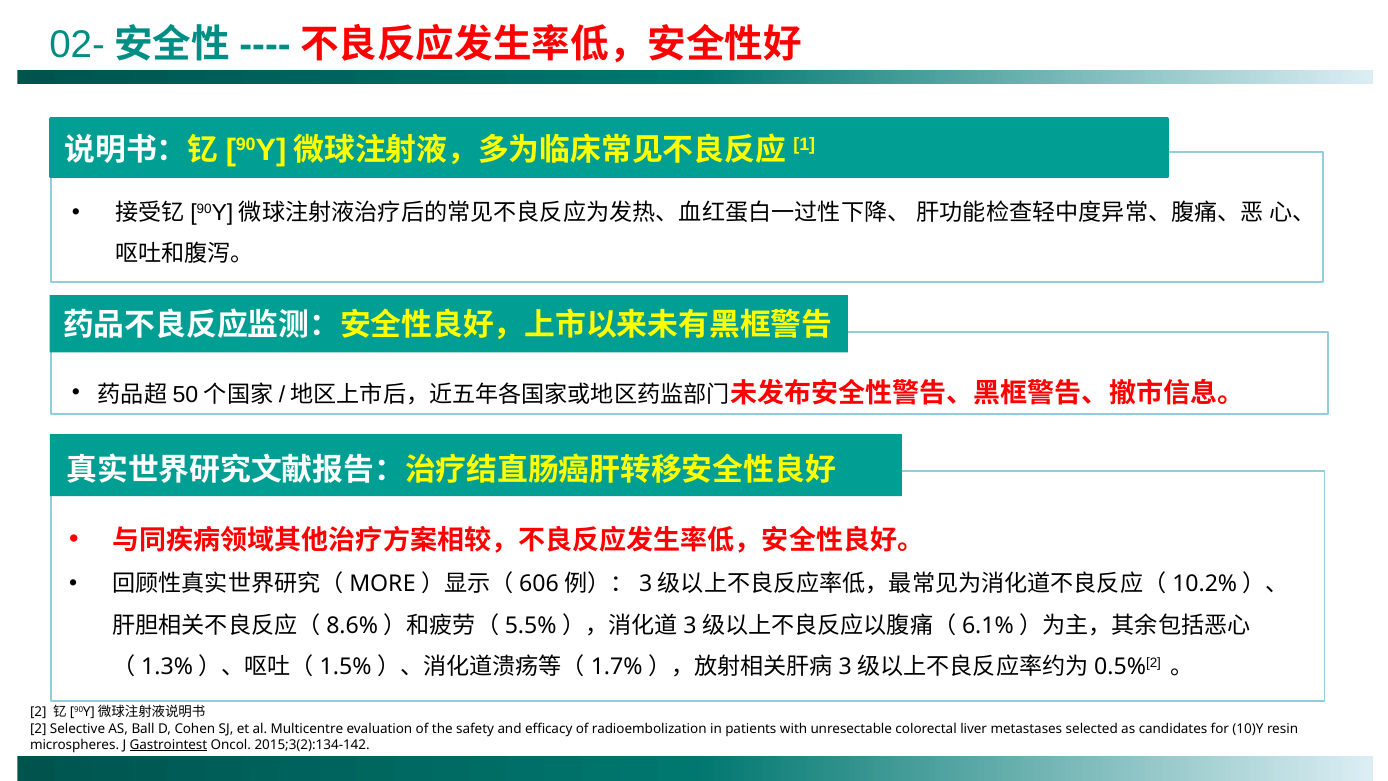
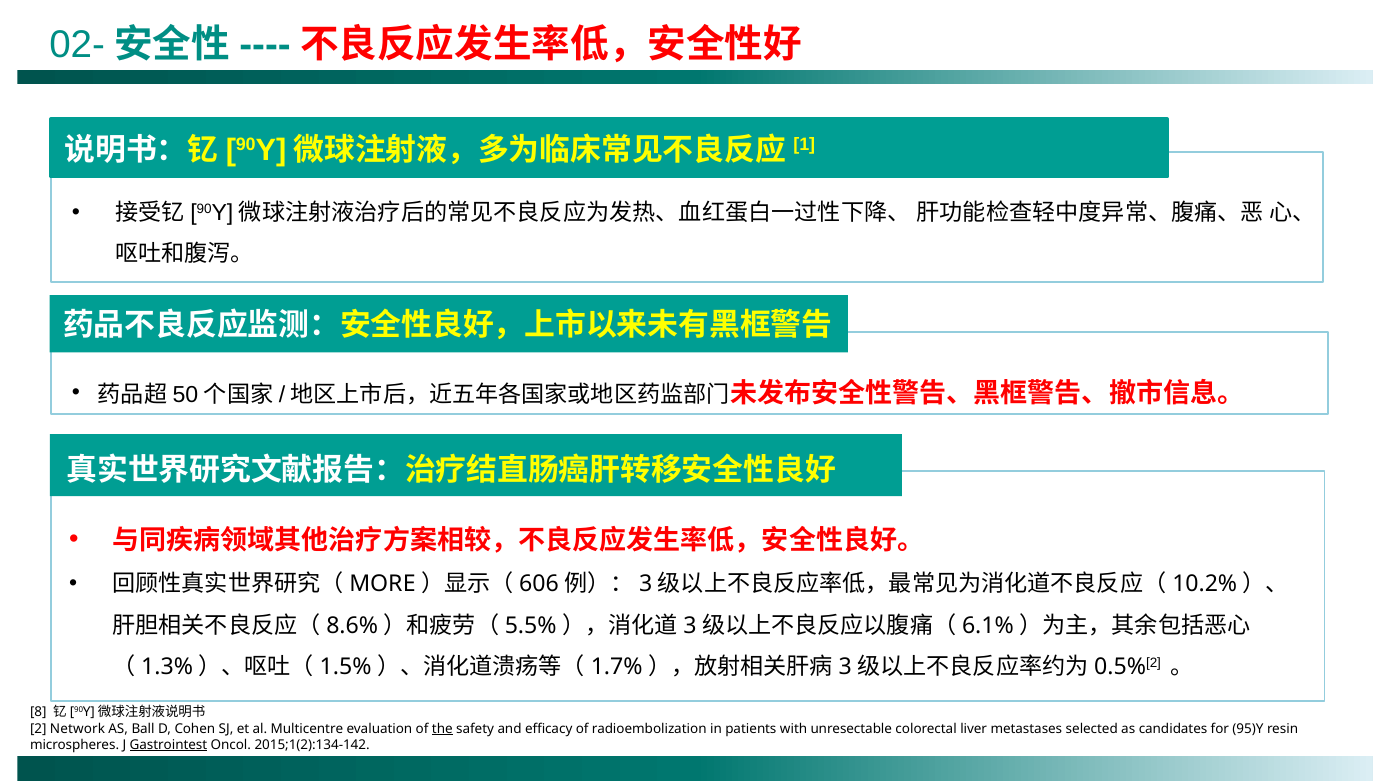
2 at (38, 712): 2 -> 8
Selective: Selective -> Network
the underline: none -> present
10)Y: 10)Y -> 95)Y
2015;3(2):134-142: 2015;3(2):134-142 -> 2015;1(2):134-142
